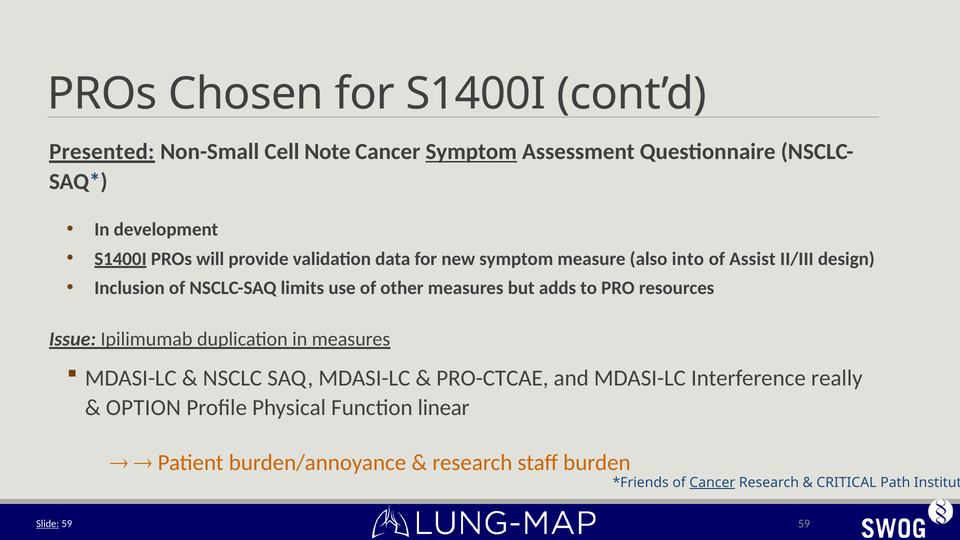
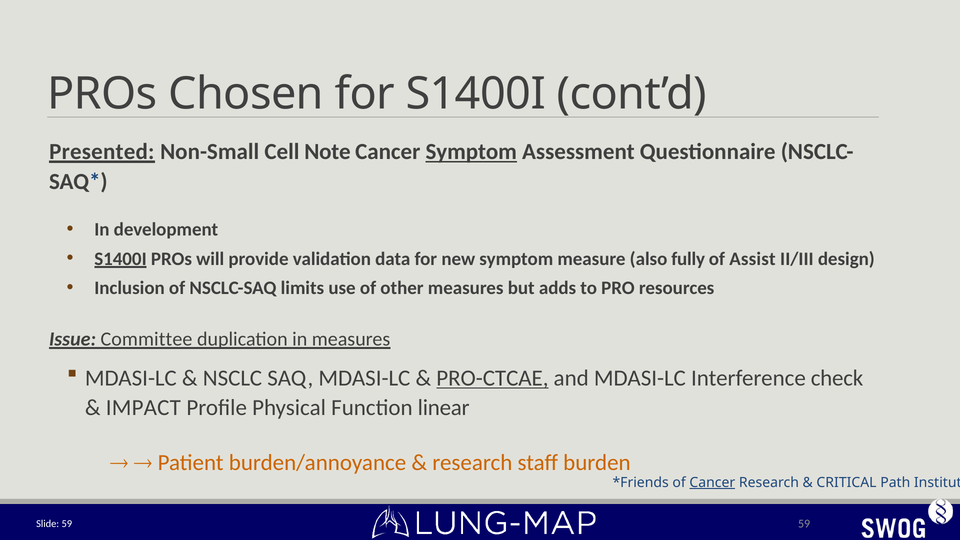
into: into -> fully
Ipilimumab: Ipilimumab -> Committee
PRO-CTCAE underline: none -> present
really: really -> check
OPTION: OPTION -> IMPACT
Slide underline: present -> none
